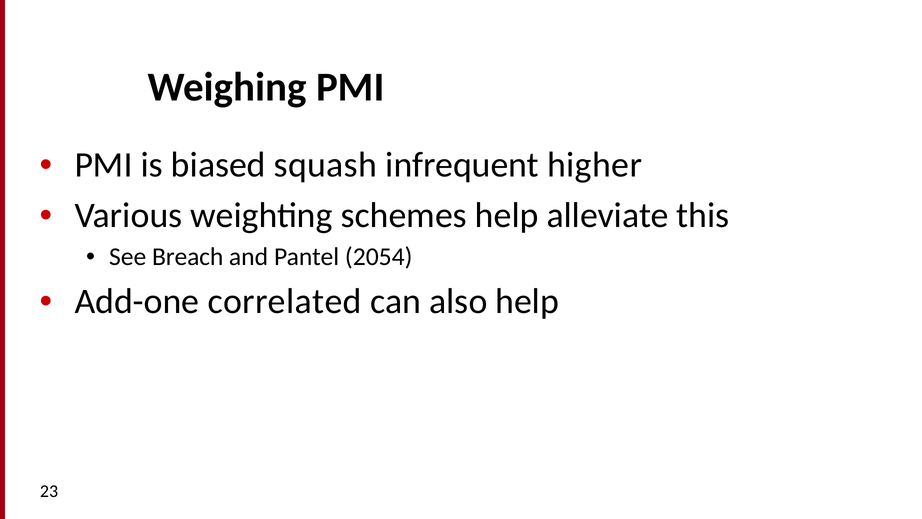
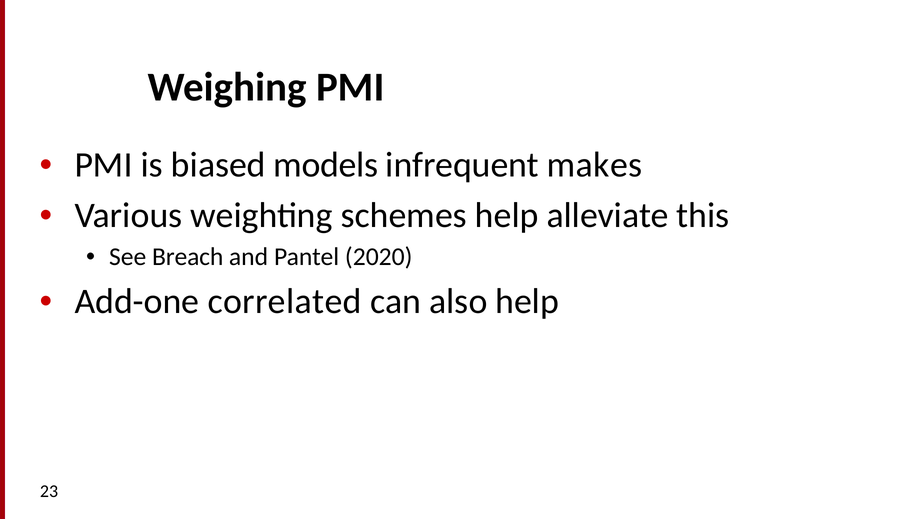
squash: squash -> models
higher: higher -> makes
2054: 2054 -> 2020
